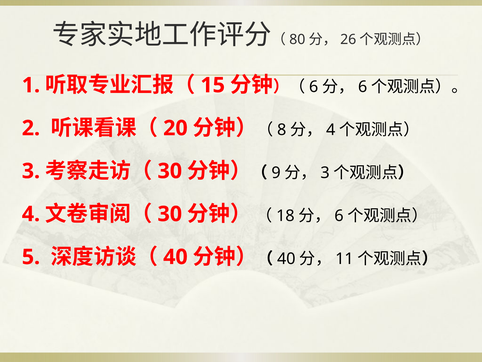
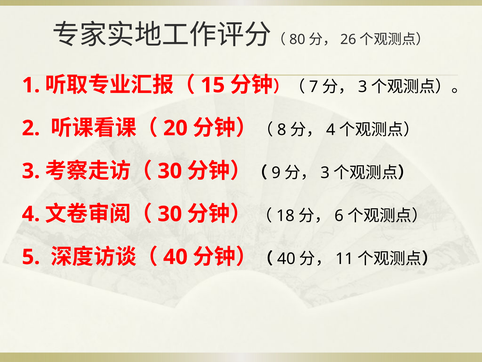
6 at (314, 87): 6 -> 7
6 at (363, 87): 6 -> 3
